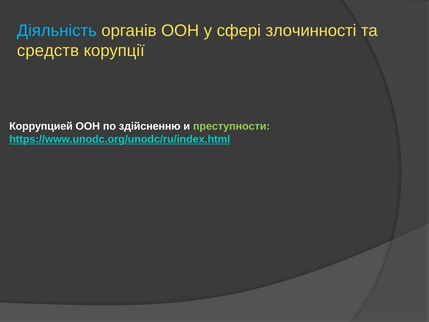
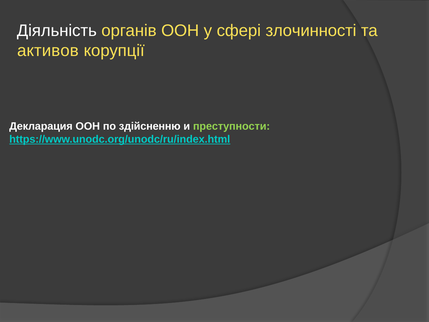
Діяльність colour: light blue -> white
средств: средств -> активов
Коррупцией: Коррупцией -> Декларация
